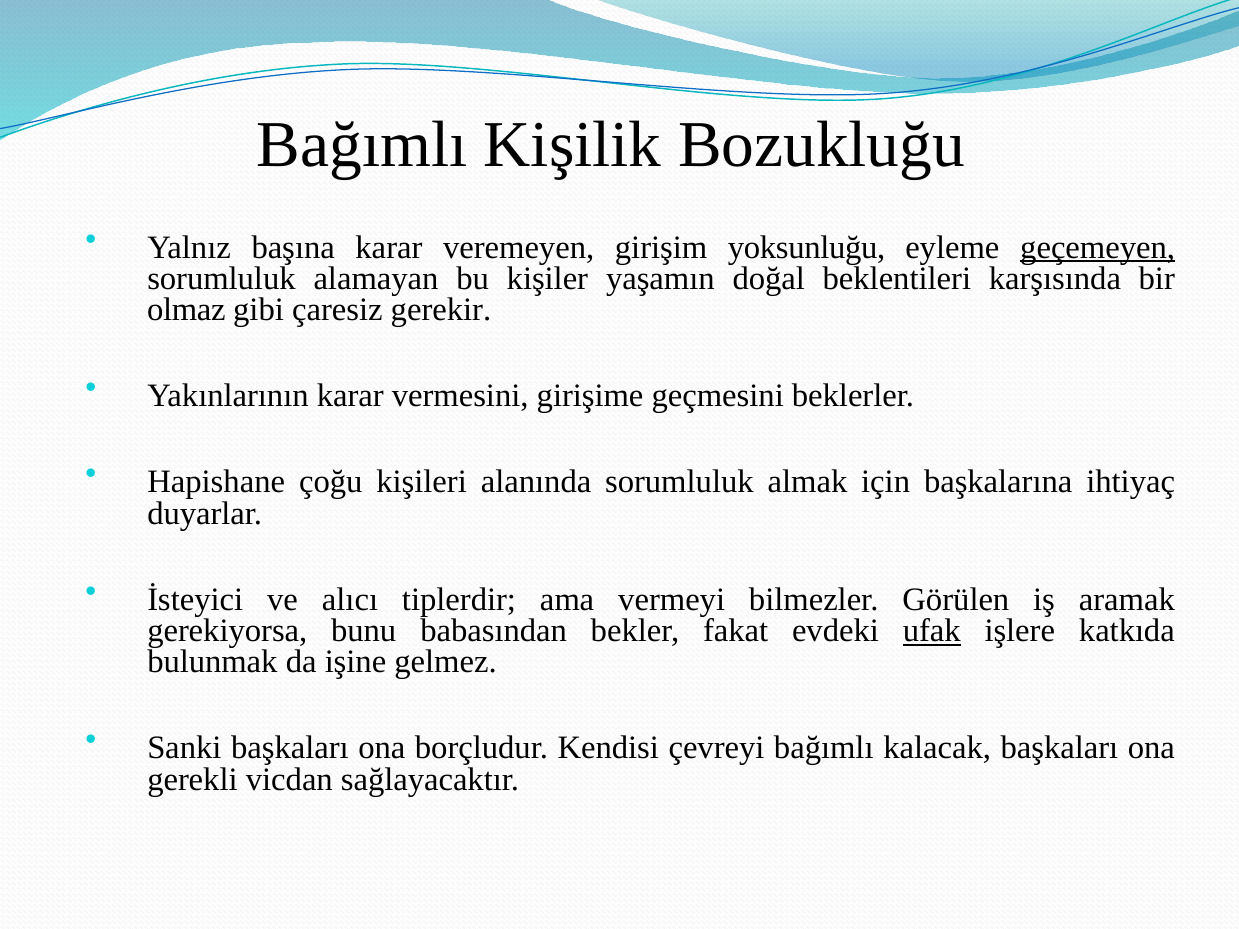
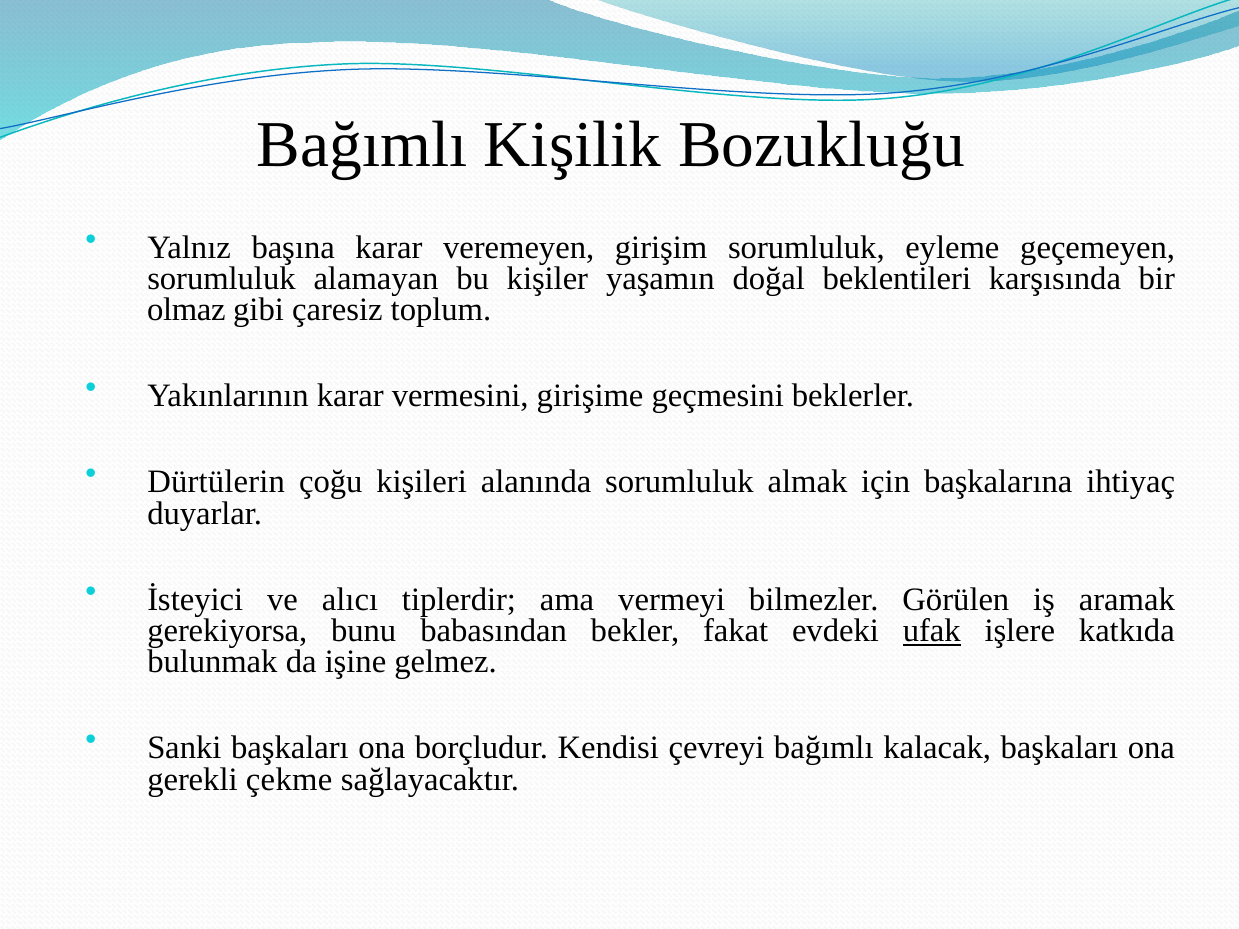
girişim yoksunluğu: yoksunluğu -> sorumluluk
geçemeyen underline: present -> none
gerekir: gerekir -> toplum
Hapishane: Hapishane -> Dürtülerin
vicdan: vicdan -> çekme
